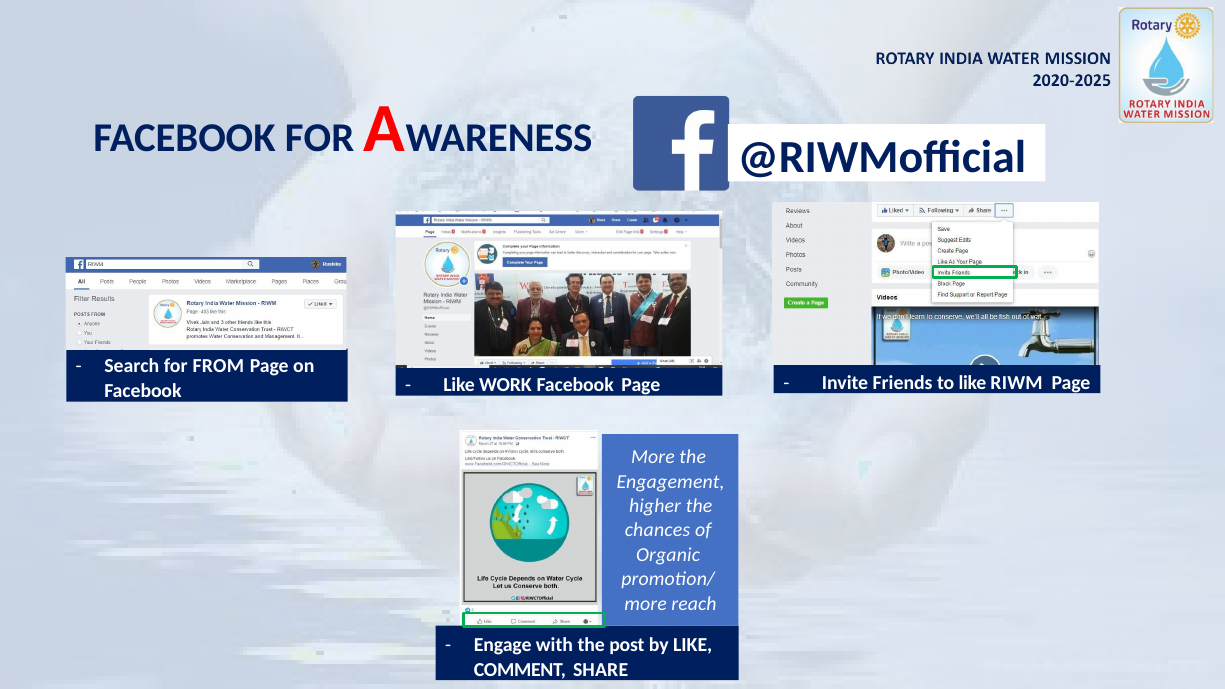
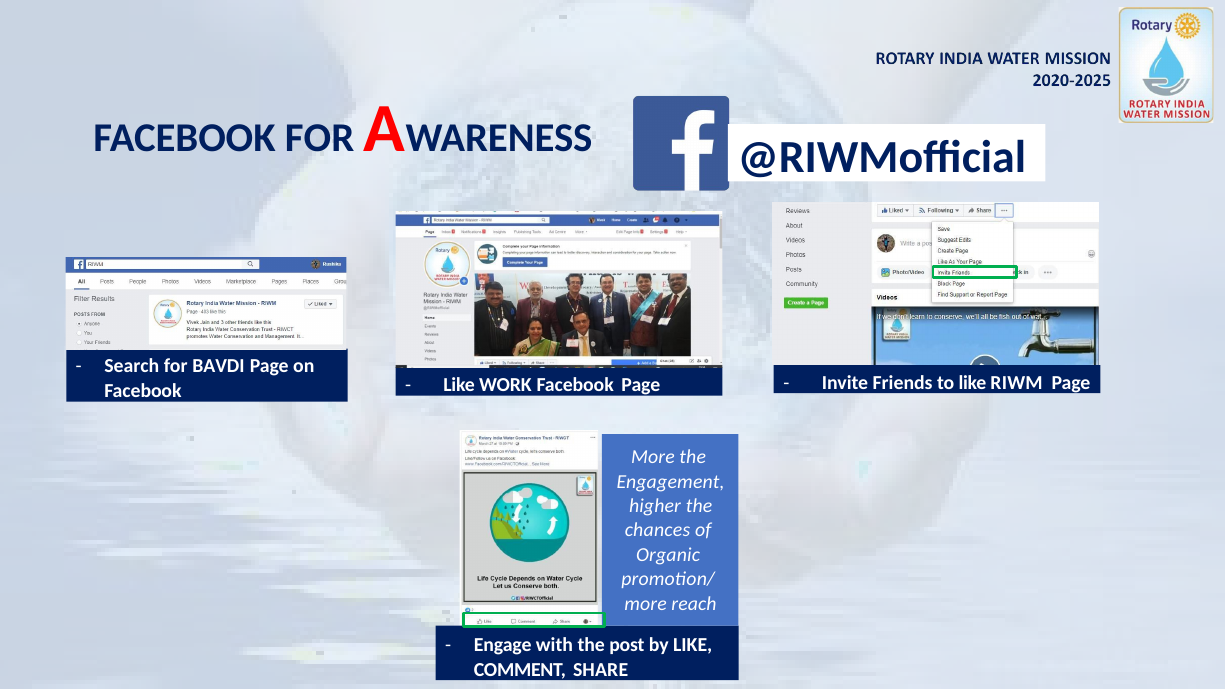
FROM: FROM -> BAVDI
